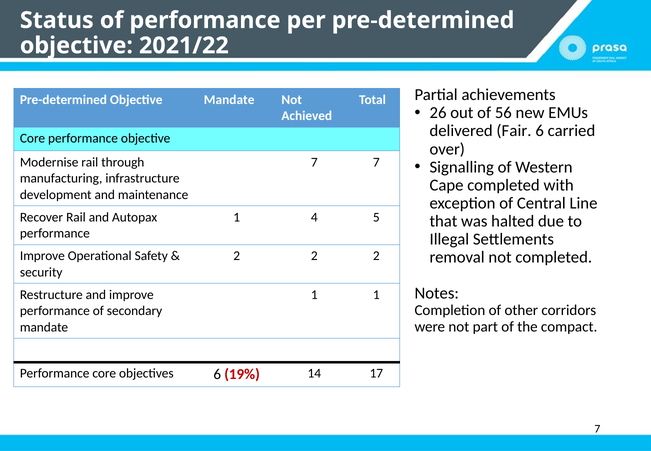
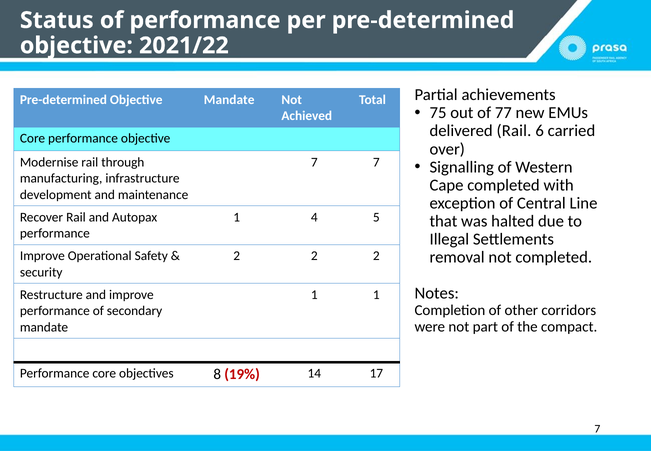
26: 26 -> 75
56: 56 -> 77
delivered Fair: Fair -> Rail
objectives 6: 6 -> 8
